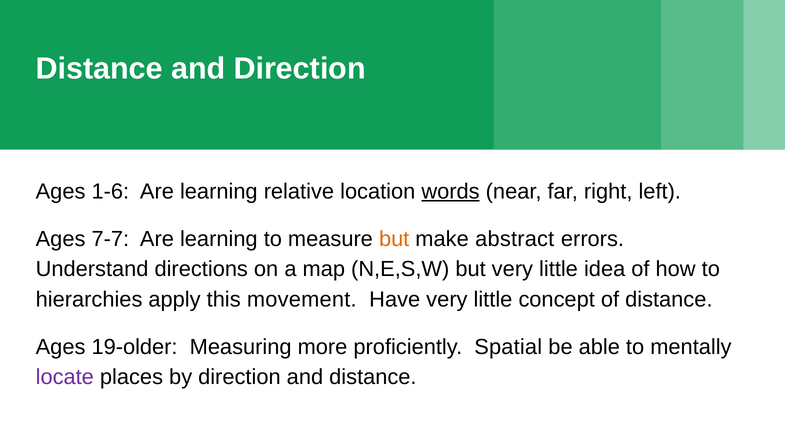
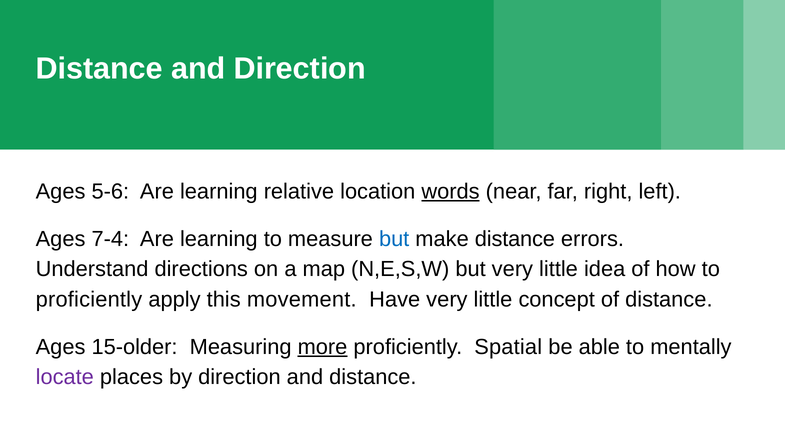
1-6: 1-6 -> 5-6
7-7: 7-7 -> 7-4
but at (394, 239) colour: orange -> blue
make abstract: abstract -> distance
hierarchies at (89, 299): hierarchies -> proficiently
19-older: 19-older -> 15-older
more underline: none -> present
